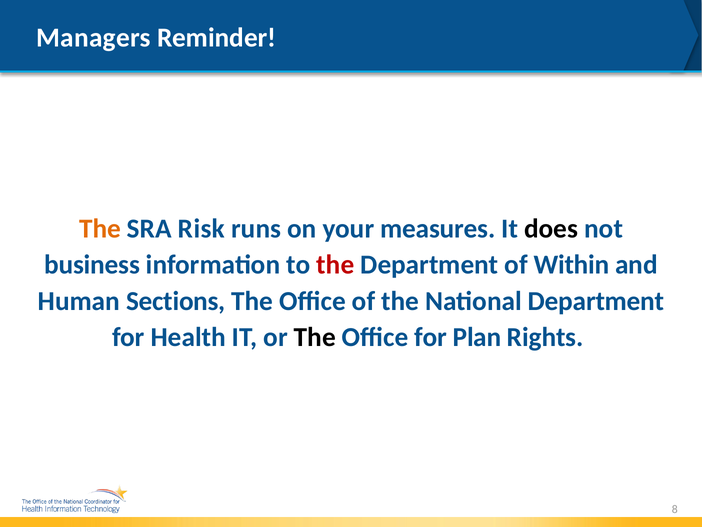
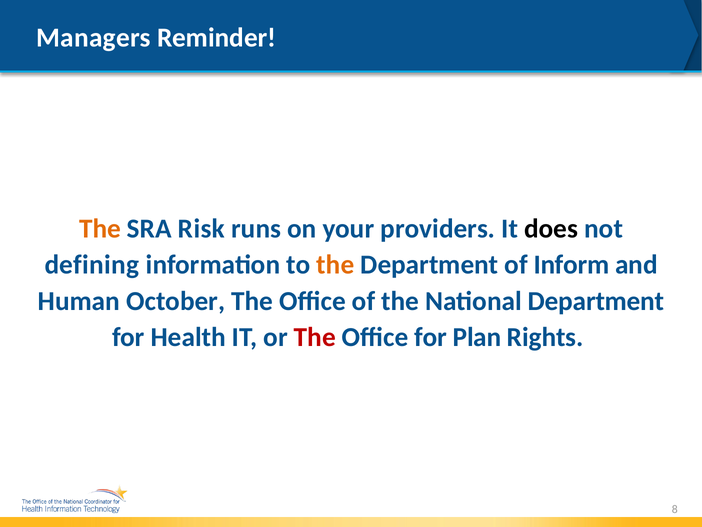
measures: measures -> providers
business: business -> defining
the at (335, 265) colour: red -> orange
Within: Within -> Inform
Sections: Sections -> October
The at (315, 337) colour: black -> red
